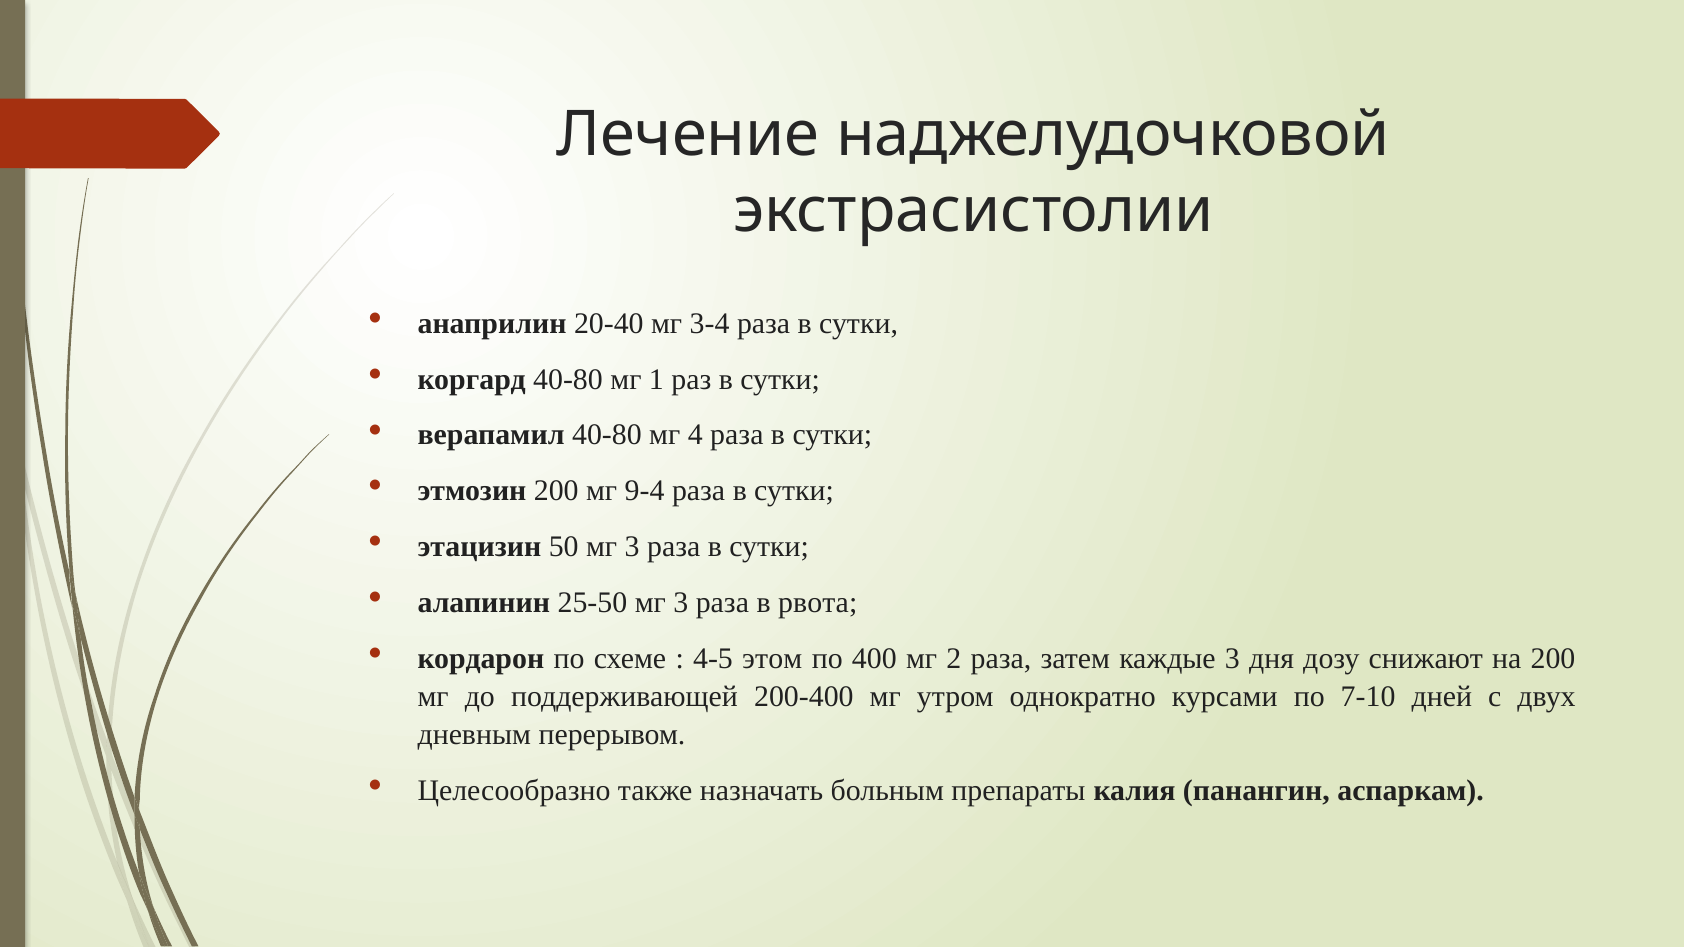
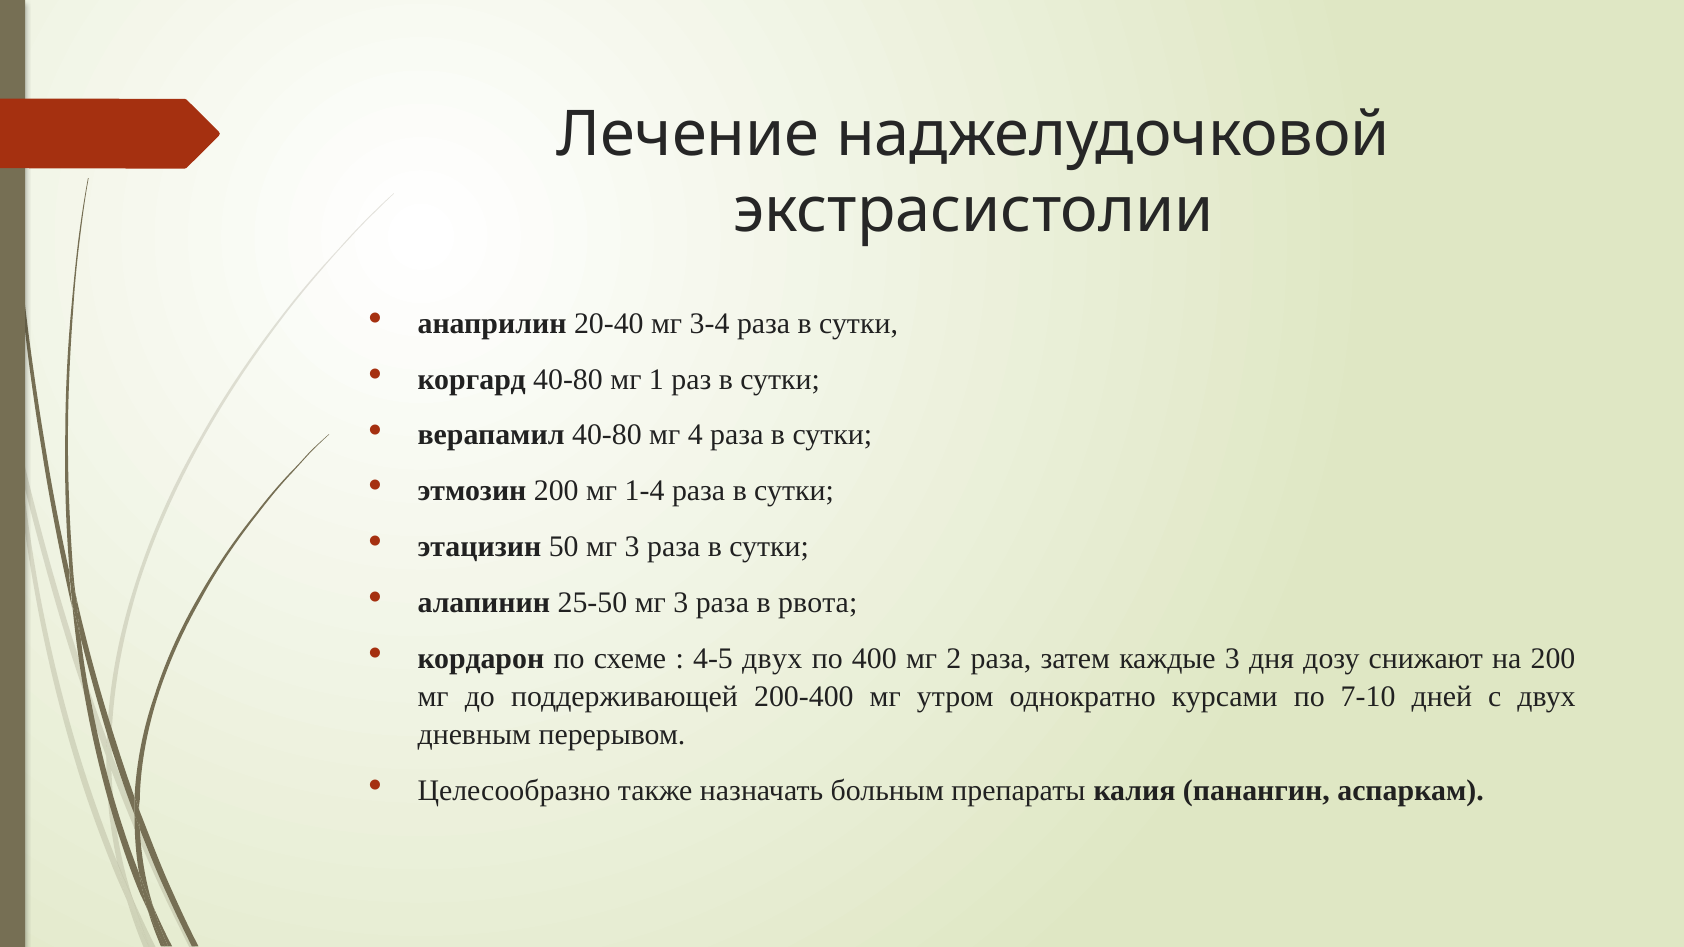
9-4: 9-4 -> 1-4
4-5 этом: этом -> двух
